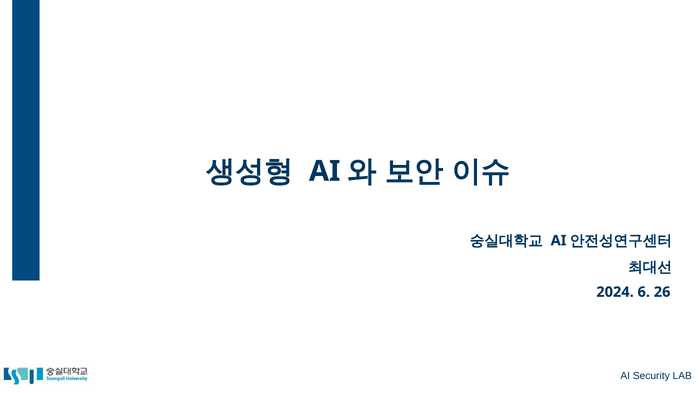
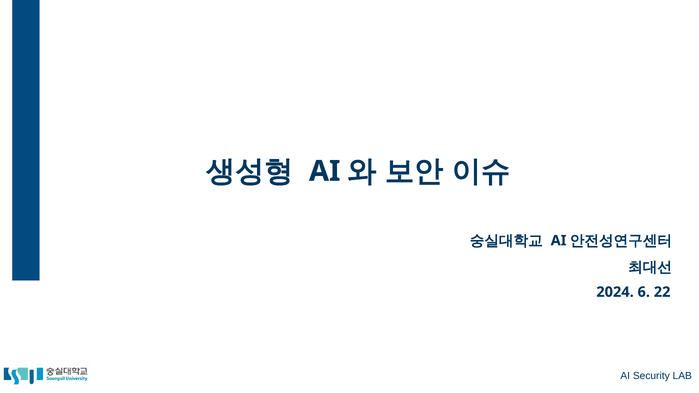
26: 26 -> 22
